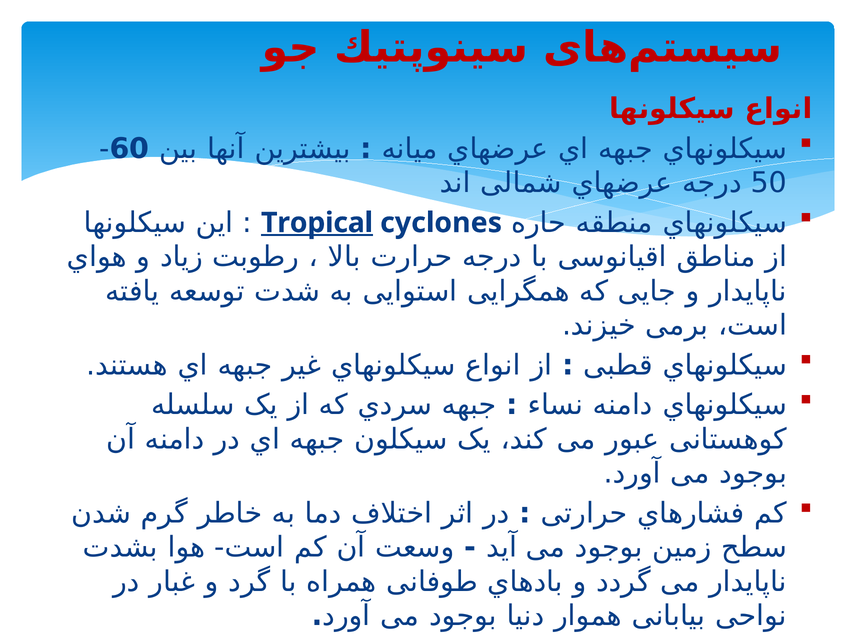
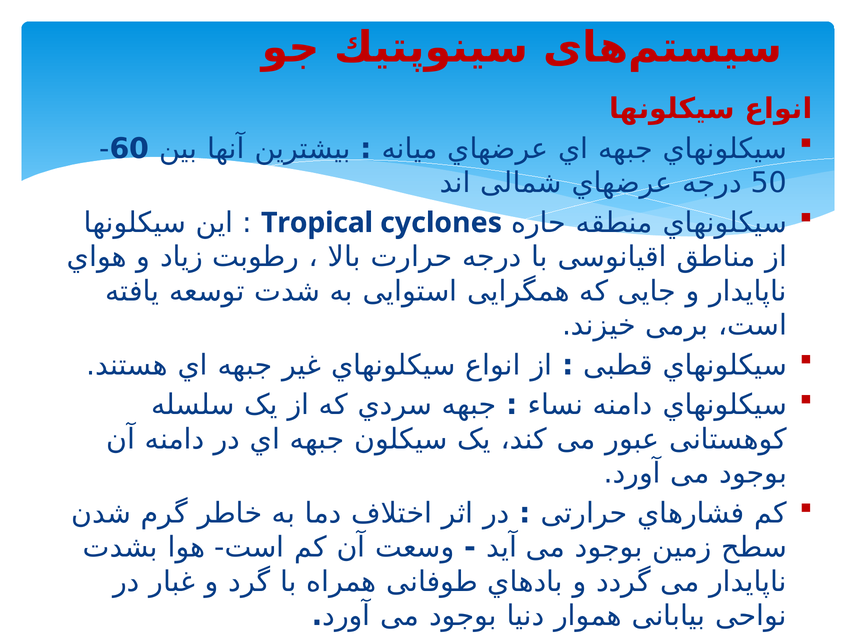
Tropical underline: present -> none
